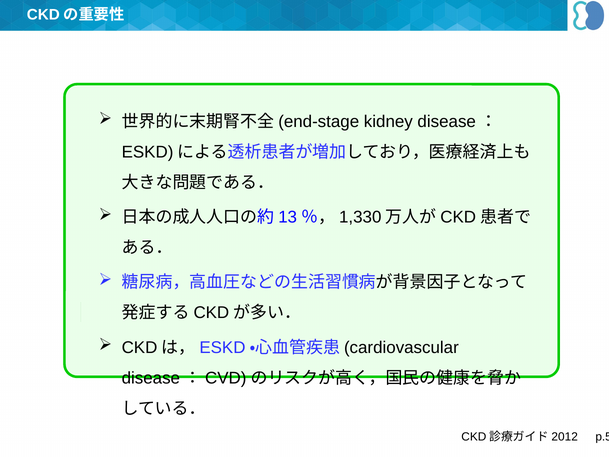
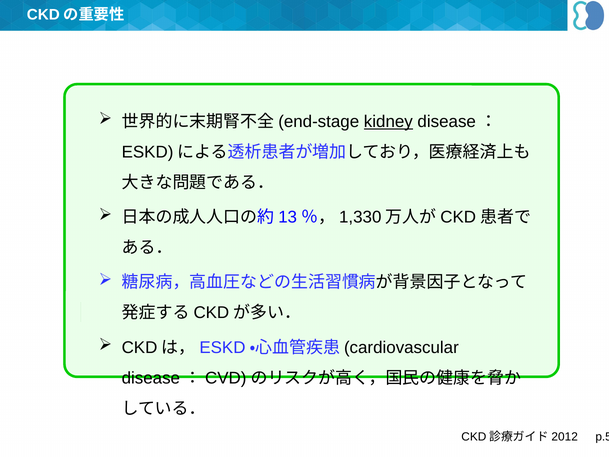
kidney underline: none -> present
